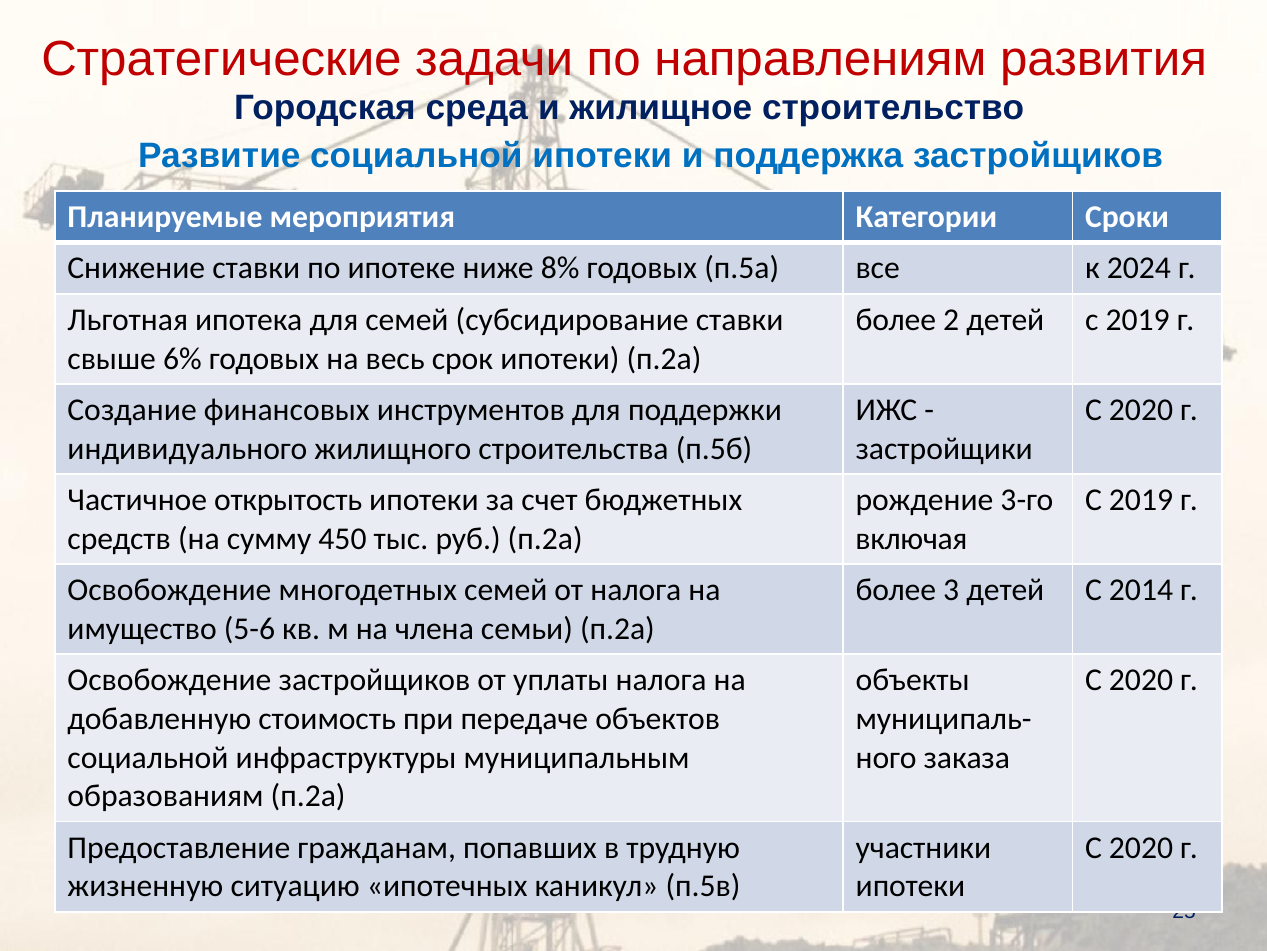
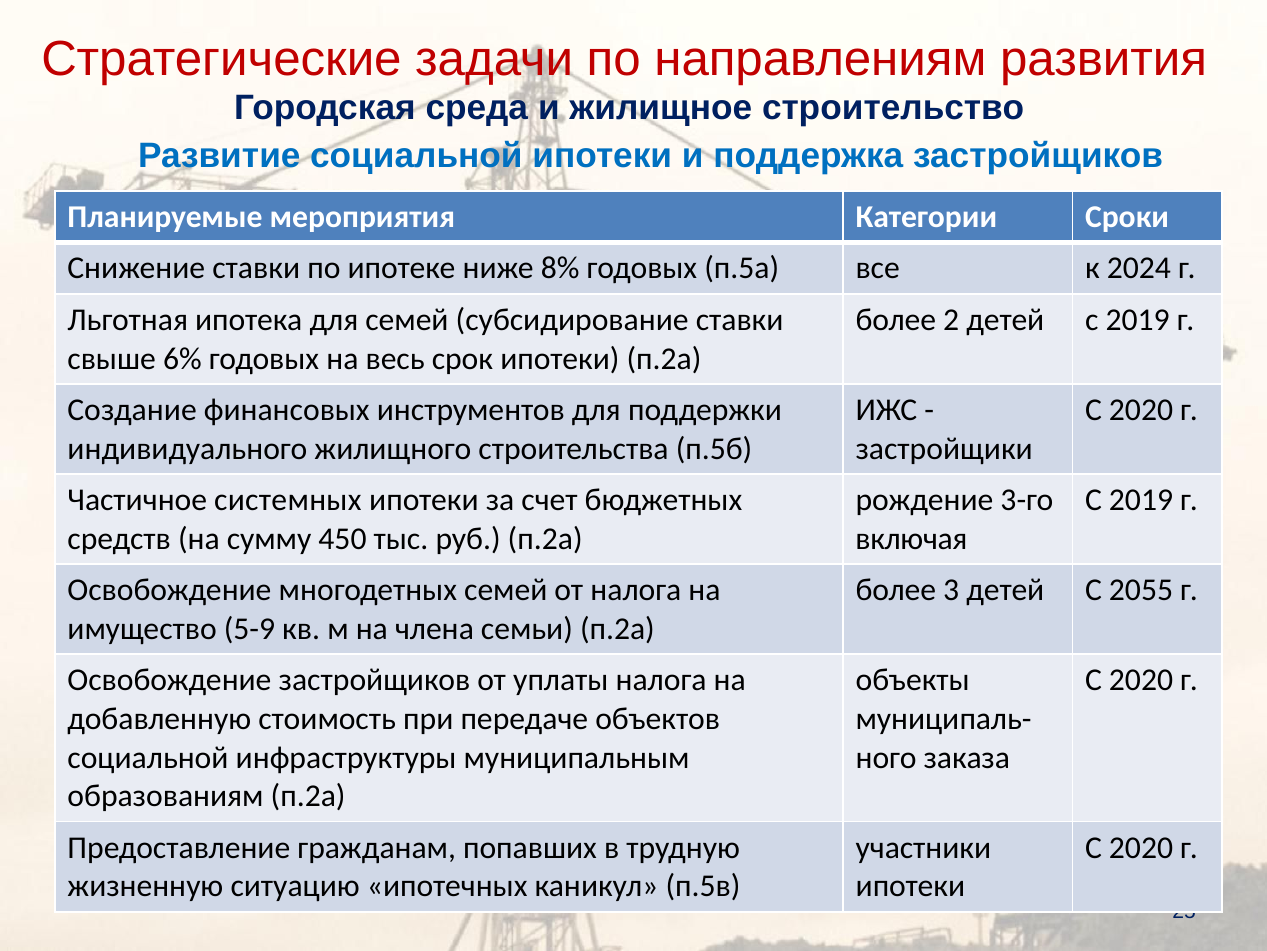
открытость: открытость -> системных
2014: 2014 -> 2055
5-6: 5-6 -> 5-9
